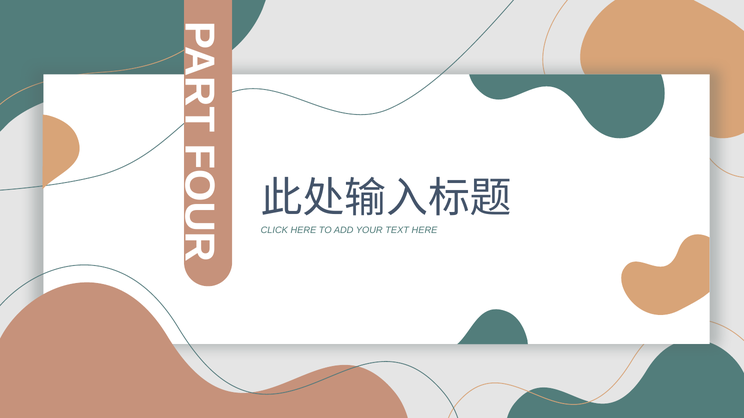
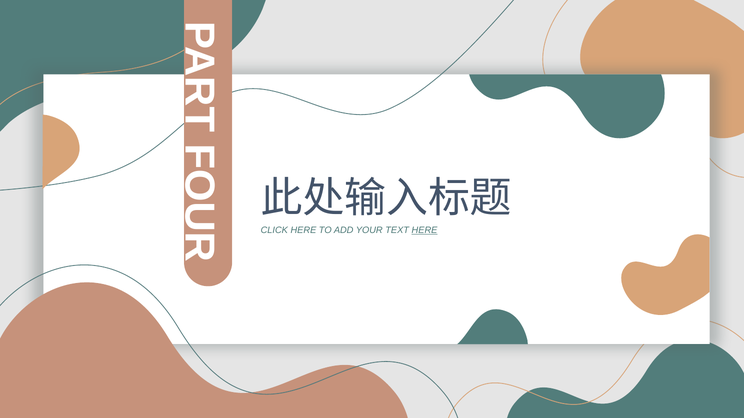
HERE at (425, 231) underline: none -> present
